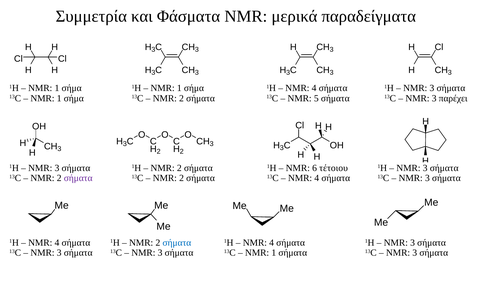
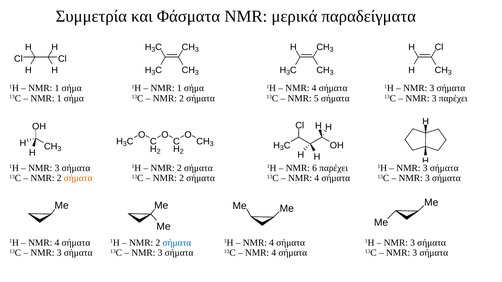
6 τέτοιου: τέτοιου -> παρέχει
σήματα at (78, 178) colour: purple -> orange
1 at (274, 253): 1 -> 4
